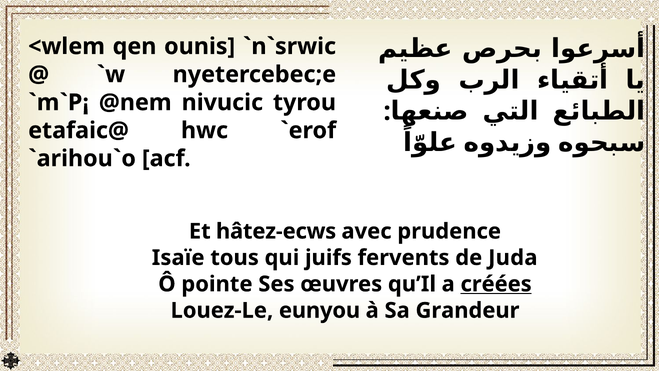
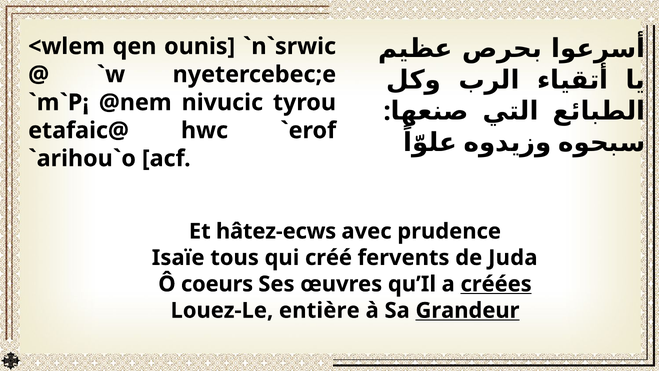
juifs: juifs -> créé
pointe: pointe -> coeurs
eunyou: eunyou -> entière
Grandeur underline: none -> present
